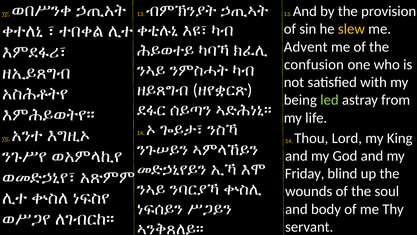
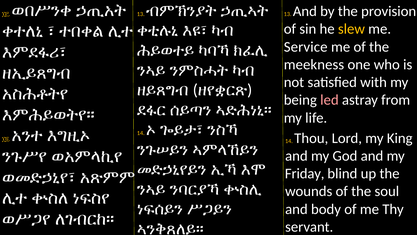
Advent: Advent -> Service
confusion: confusion -> meekness
led colour: light green -> pink
